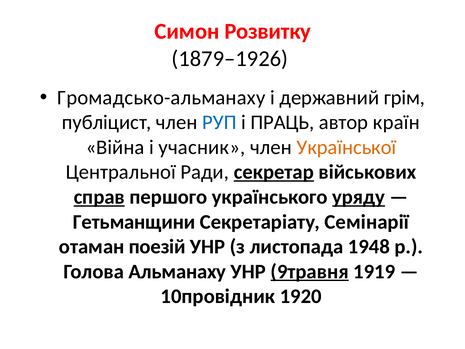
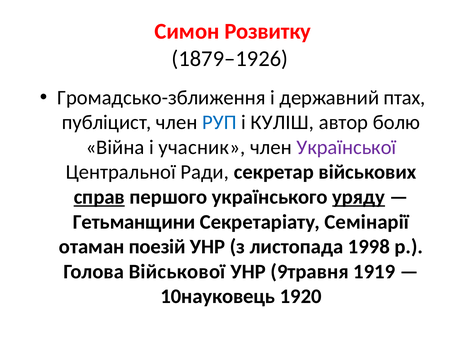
Громадсько-альманаху: Громадсько-альманаху -> Громадсько-зближення
грім: грім -> птах
ПРАЦЬ: ПРАЦЬ -> КУЛІШ
країн: країн -> болю
Української colour: orange -> purple
секретар underline: present -> none
1948: 1948 -> 1998
Альманаху: Альманаху -> Військової
9травня underline: present -> none
10провідник: 10провідник -> 10науковець
